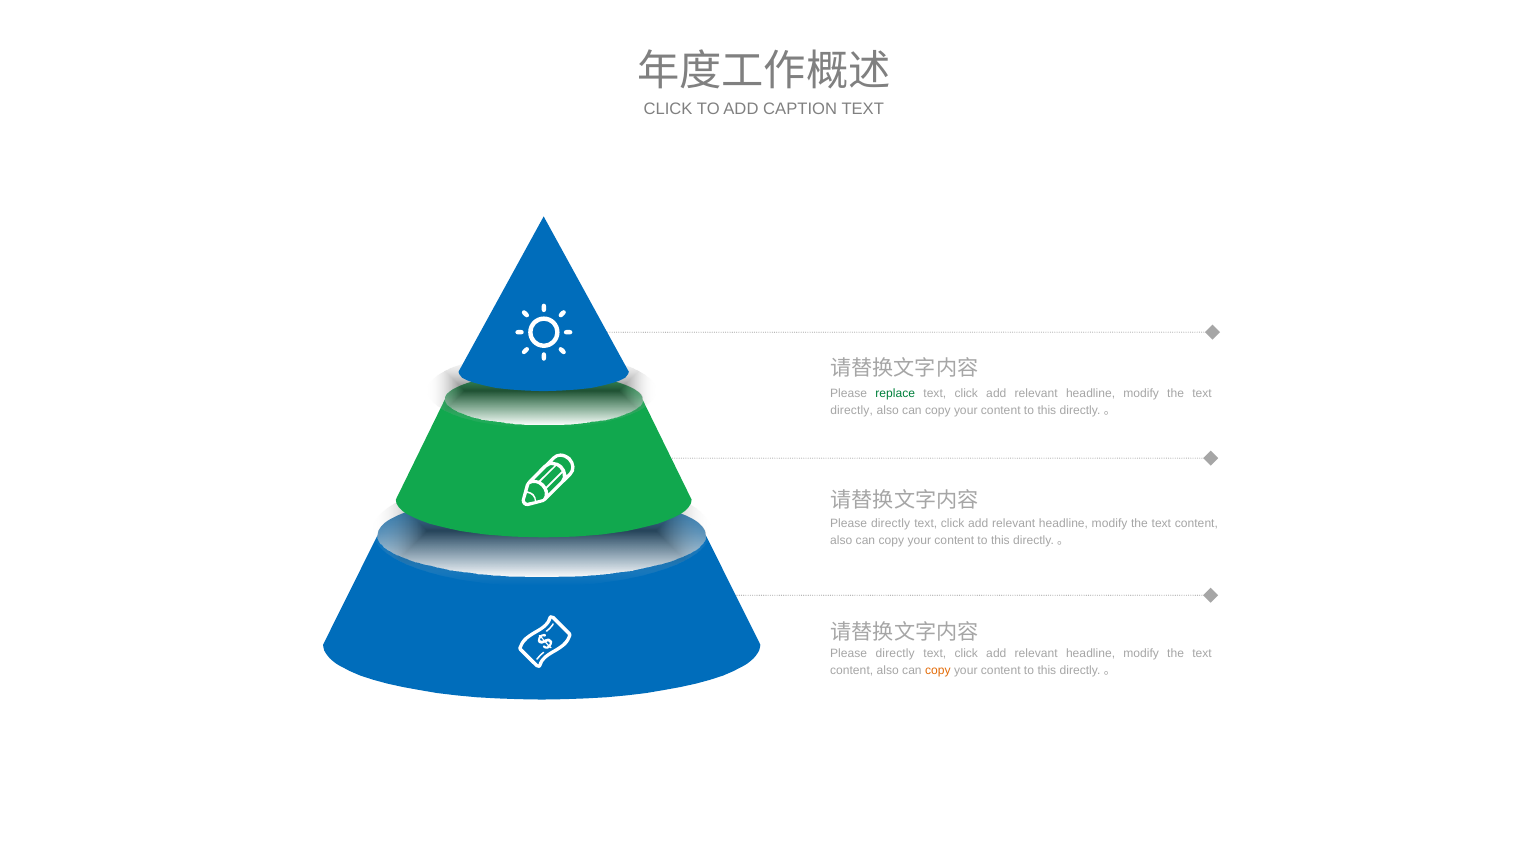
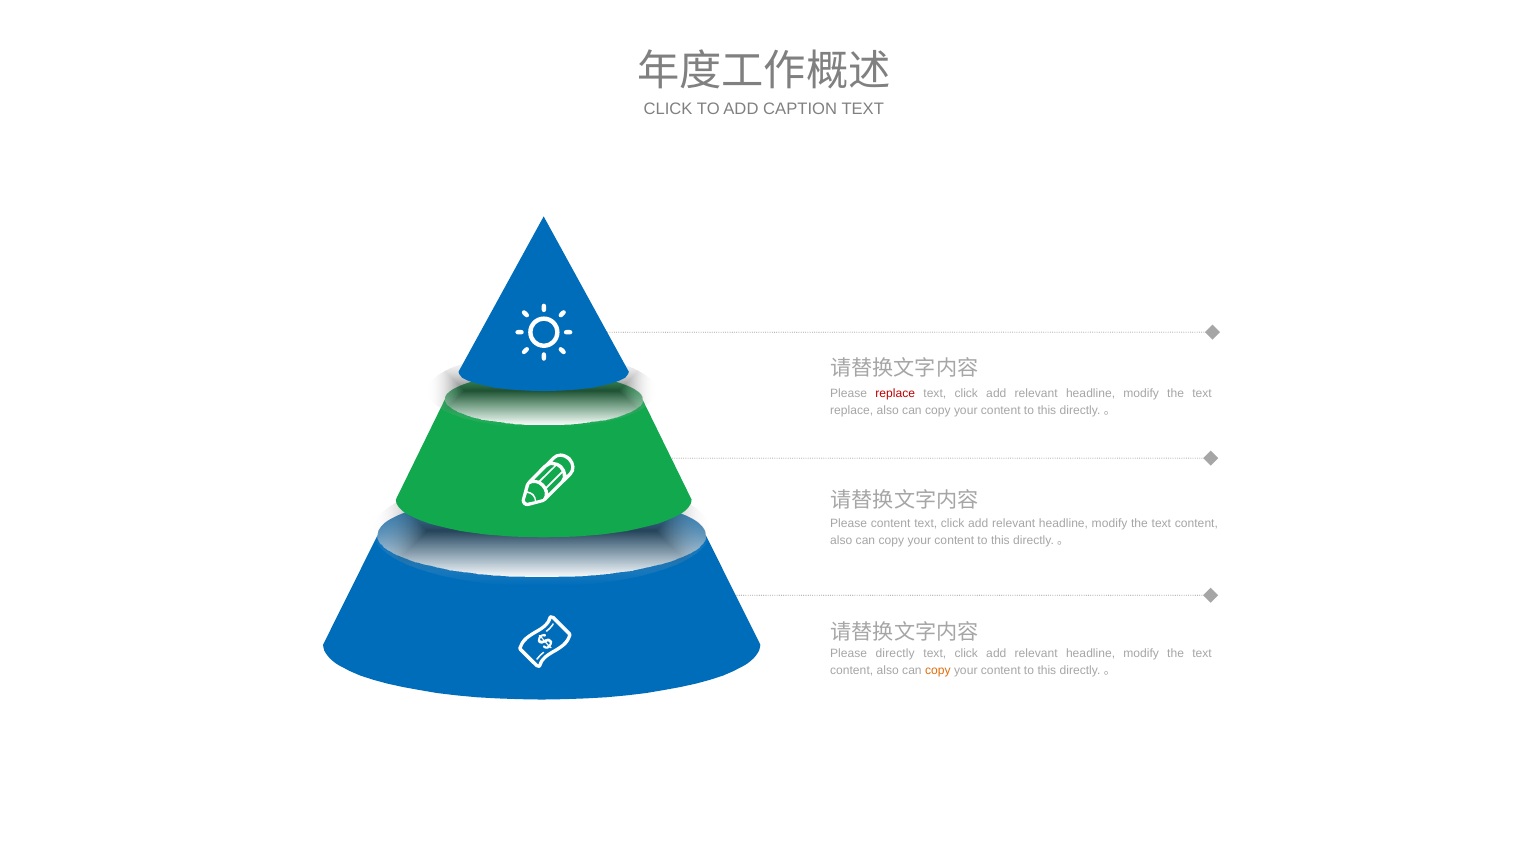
replace at (895, 393) colour: green -> red
directly at (852, 411): directly -> replace
directly at (891, 523): directly -> content
